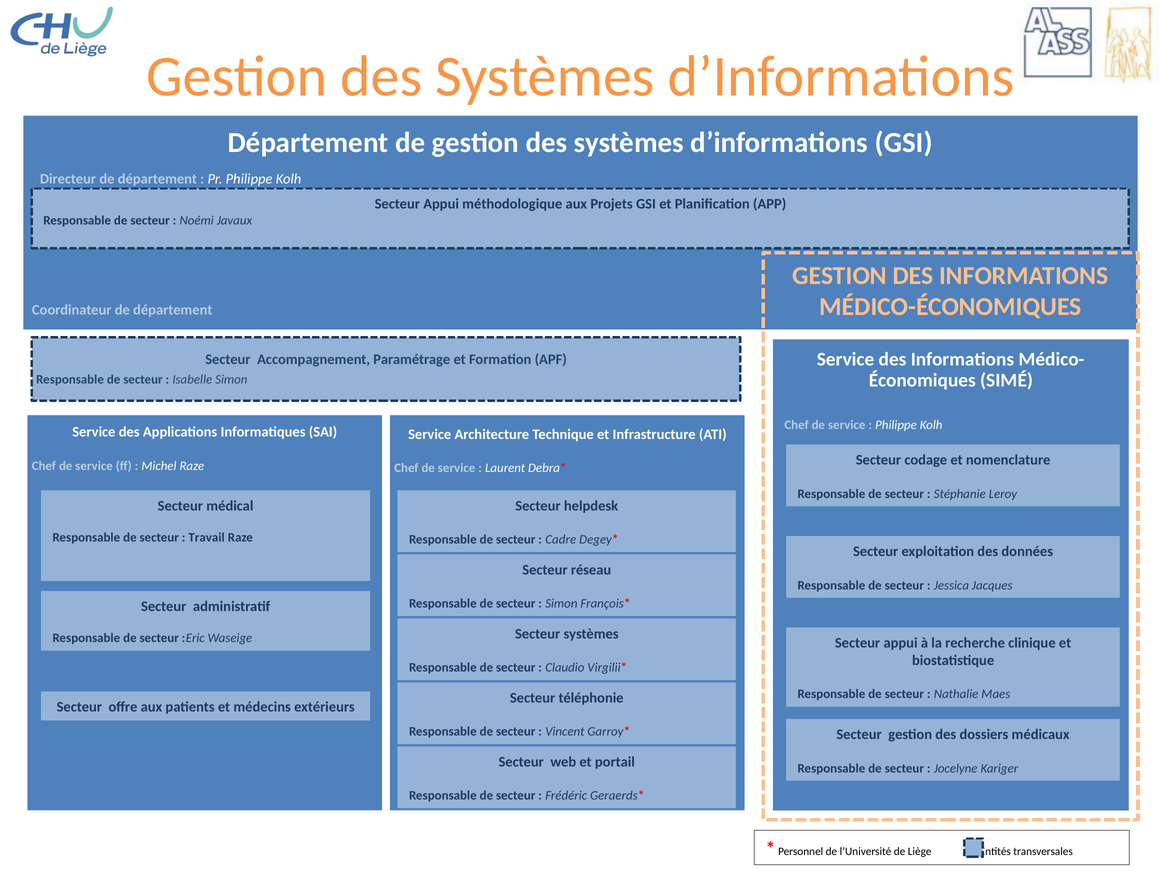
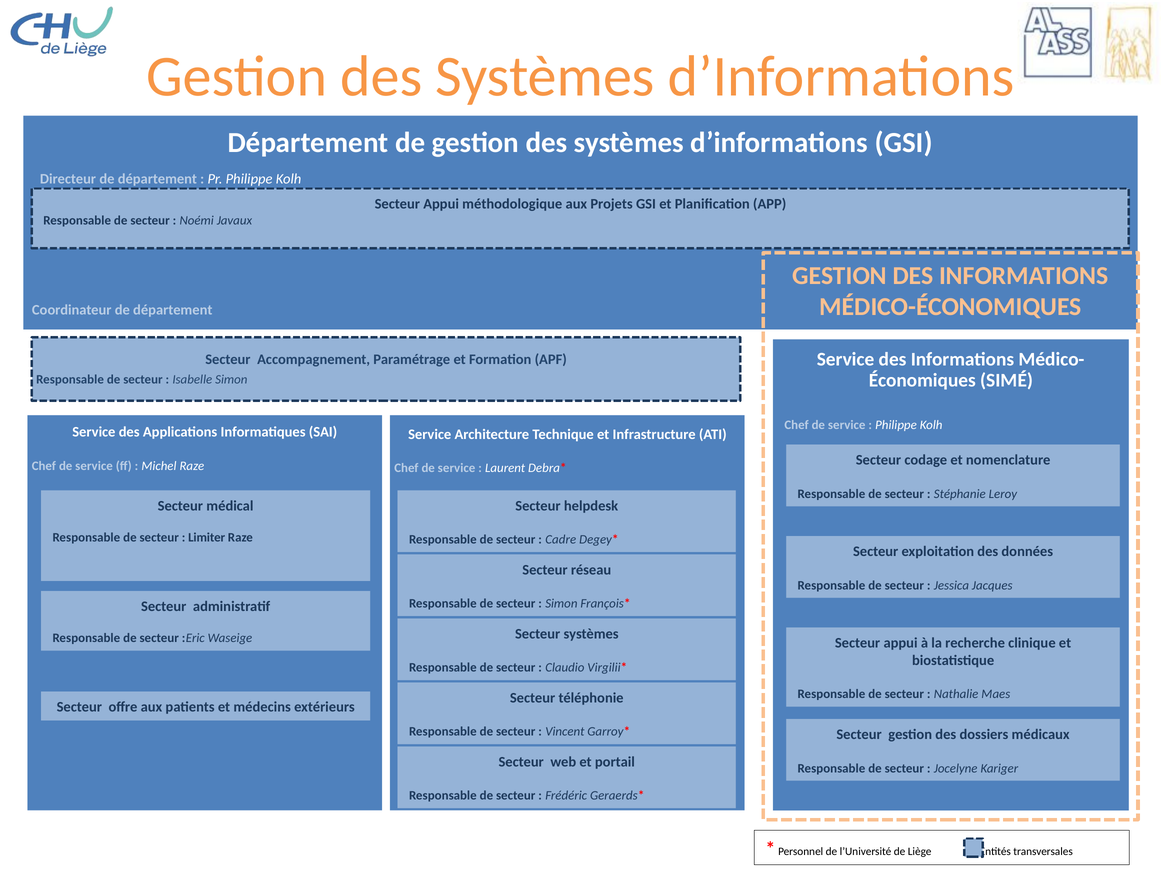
Travail: Travail -> Limiter
